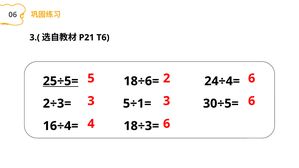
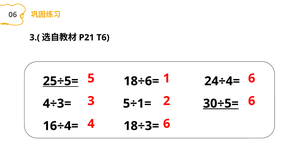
2: 2 -> 1
3 3: 3 -> 2
2÷3=: 2÷3= -> 4÷3=
30÷5= underline: none -> present
